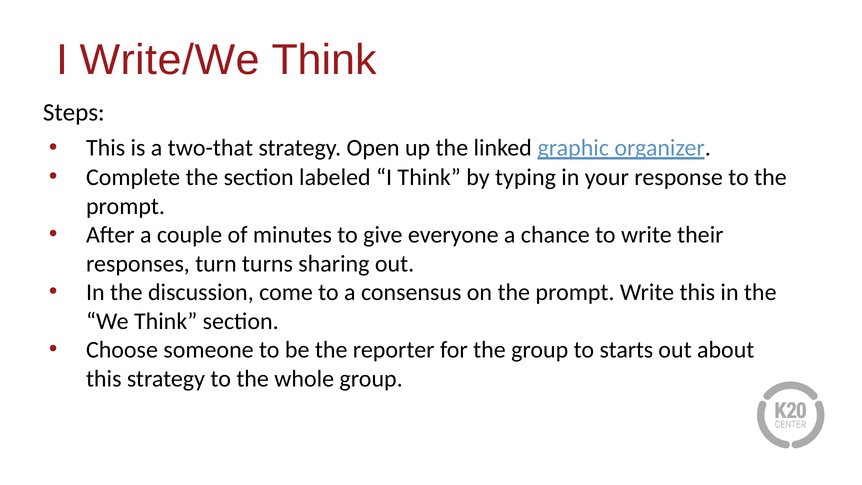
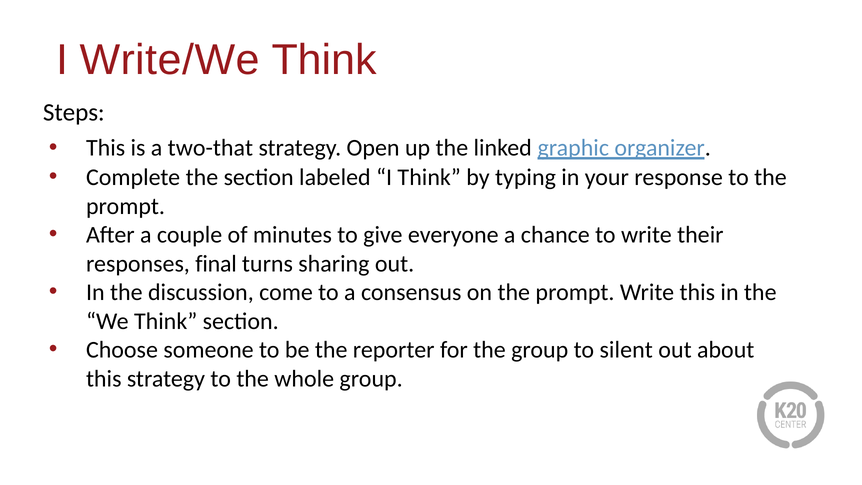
turn: turn -> final
starts: starts -> silent
